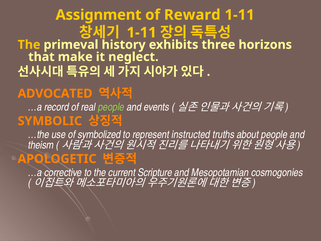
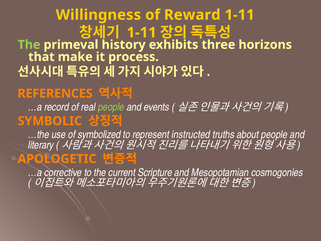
Assignment: Assignment -> Willingness
The at (29, 45) colour: yellow -> light green
neglect: neglect -> process
ADVOCATED: ADVOCATED -> REFERENCES
theism: theism -> literary
